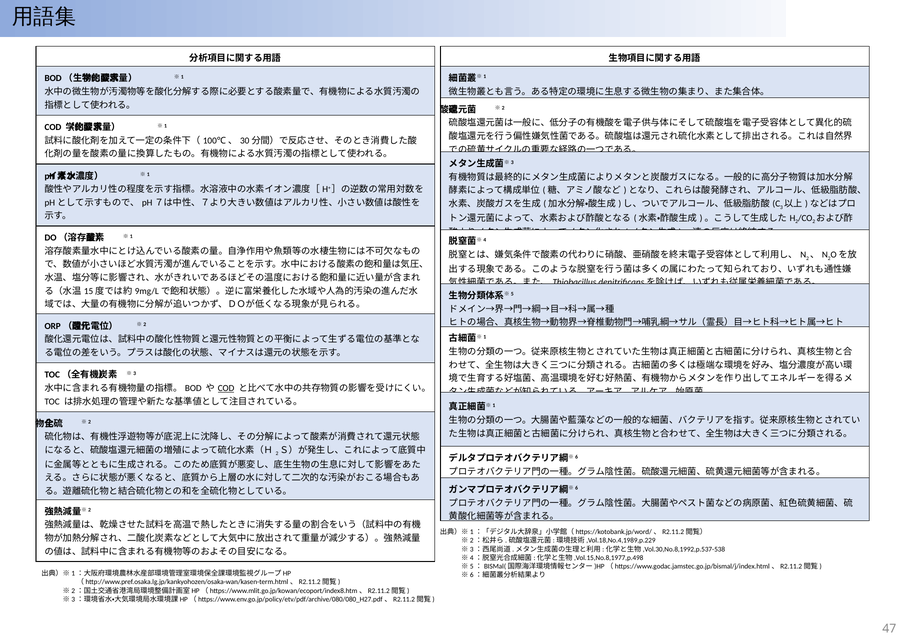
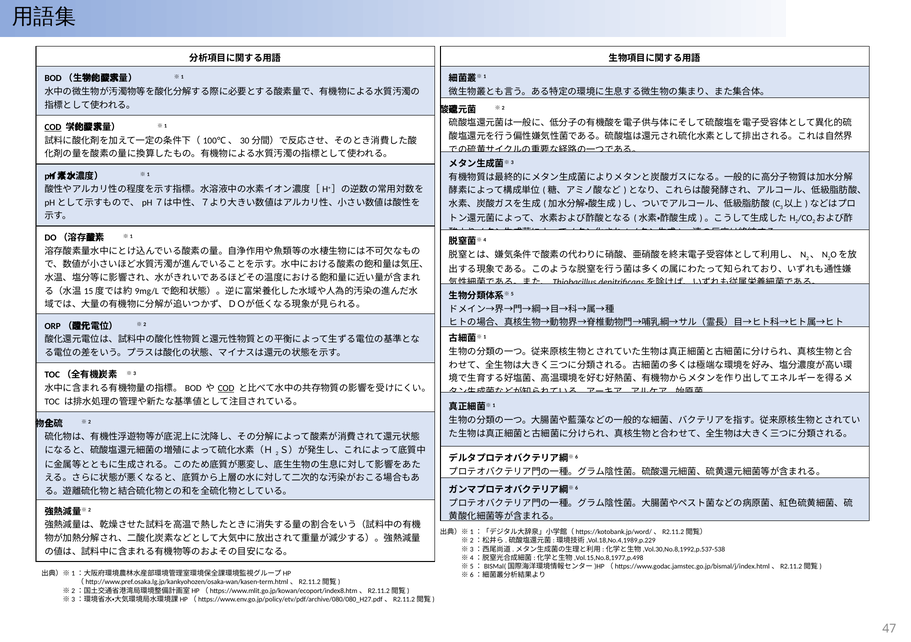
COD at (53, 127) underline: none -> present
